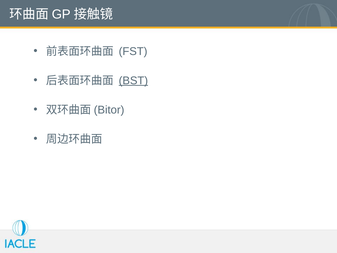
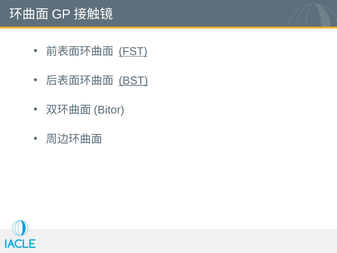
FST underline: none -> present
